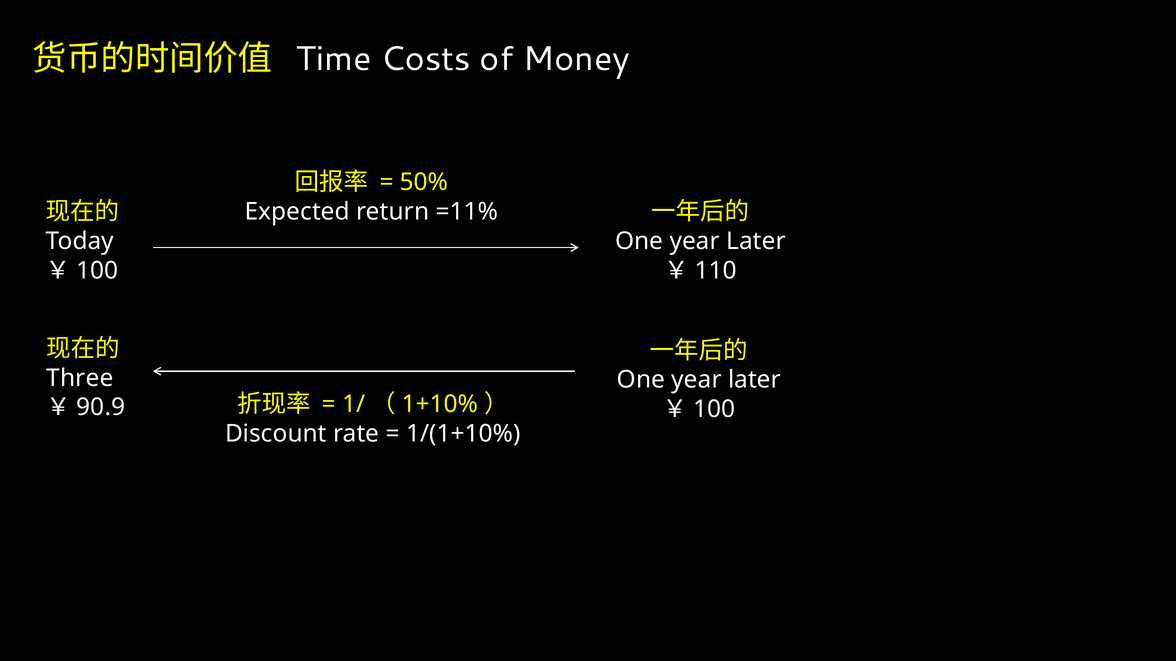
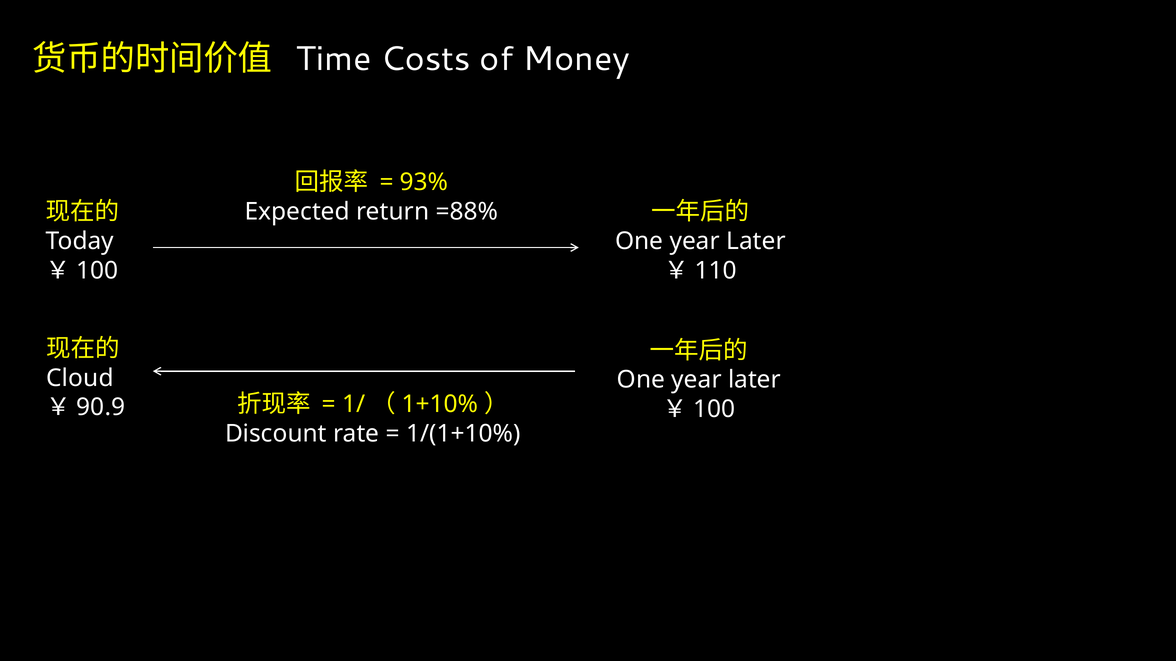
50%: 50% -> 93%
=11%: =11% -> =88%
Three: Three -> Cloud
